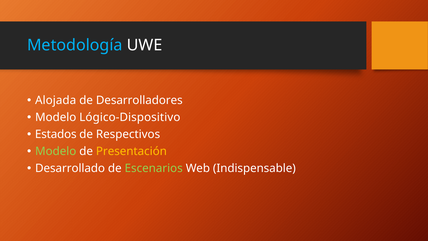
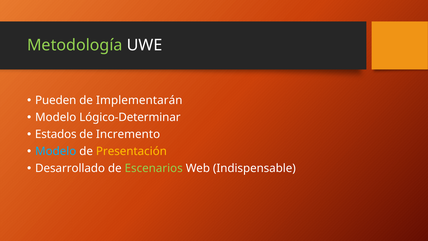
Metodología colour: light blue -> light green
Alojada: Alojada -> Pueden
Desarrolladores: Desarrolladores -> Implementarán
Lógico-Dispositivo: Lógico-Dispositivo -> Lógico-Determinar
Respectivos: Respectivos -> Incremento
Modelo at (56, 151) colour: light green -> light blue
